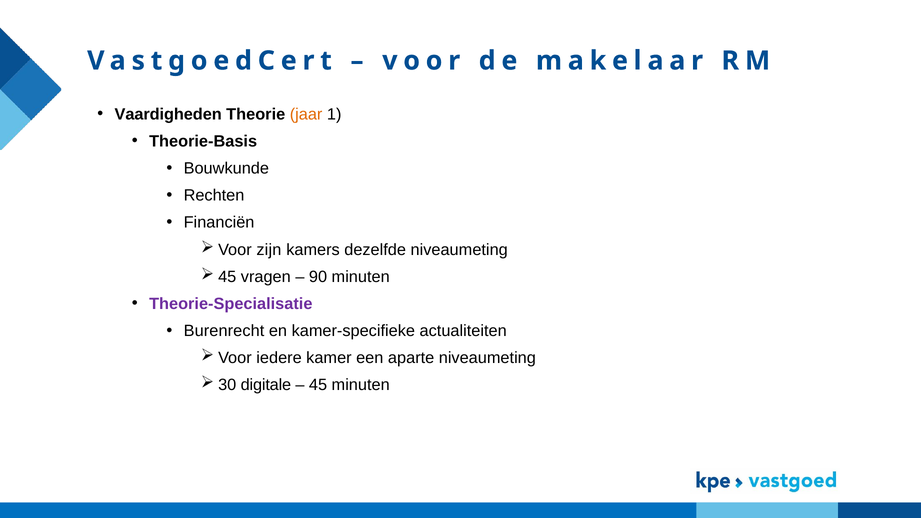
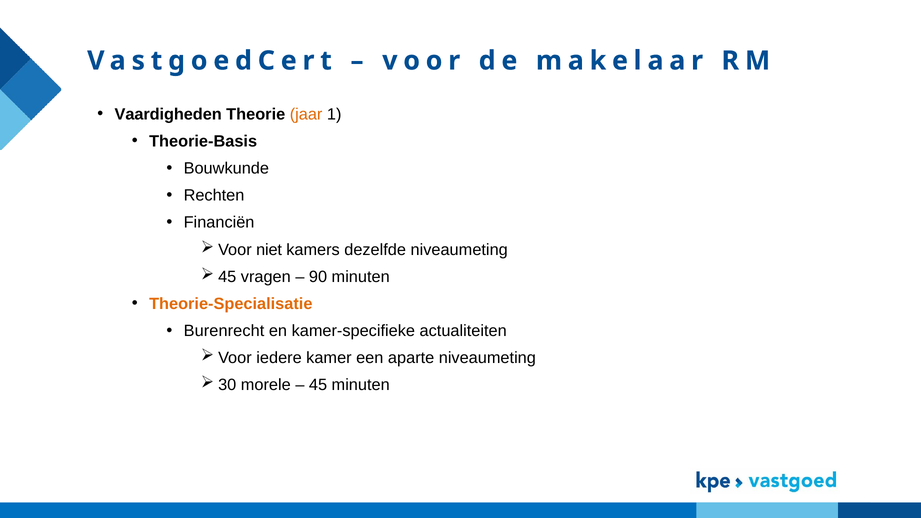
zijn: zijn -> niet
Theorie-Specialisatie colour: purple -> orange
digitale: digitale -> morele
